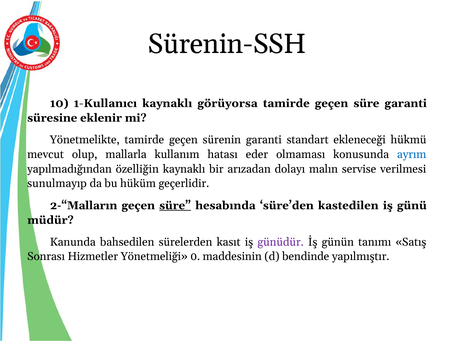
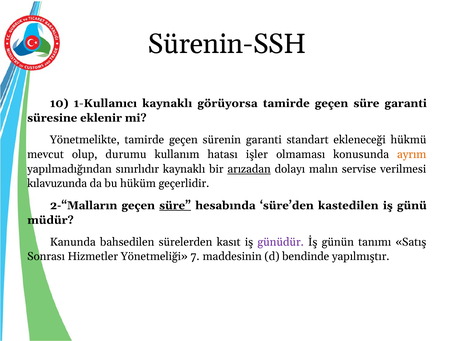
mallarla: mallarla -> durumu
eder: eder -> işler
ayrım colour: blue -> orange
özelliğin: özelliğin -> sınırlıdır
arızadan underline: none -> present
sunulmayıp: sunulmayıp -> kılavuzunda
0: 0 -> 7
